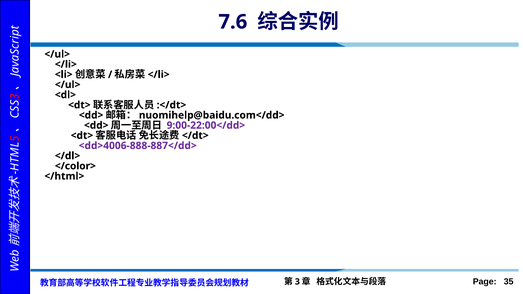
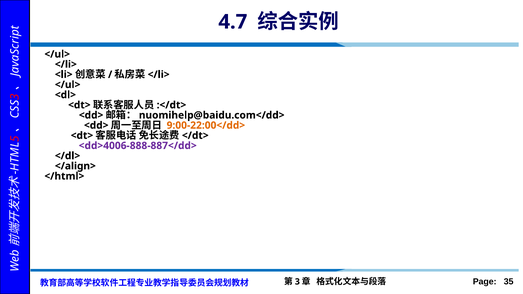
7.6: 7.6 -> 4.7
9:00-22:00</dd> colour: purple -> orange
</color>: </color> -> </align>
